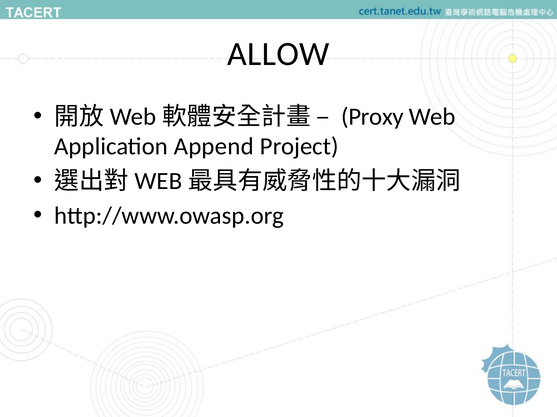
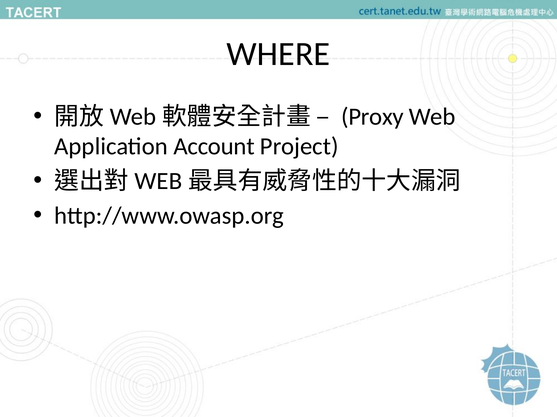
ALLOW: ALLOW -> WHERE
Append: Append -> Account
